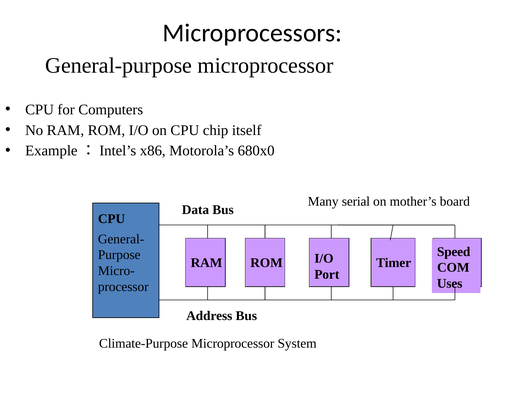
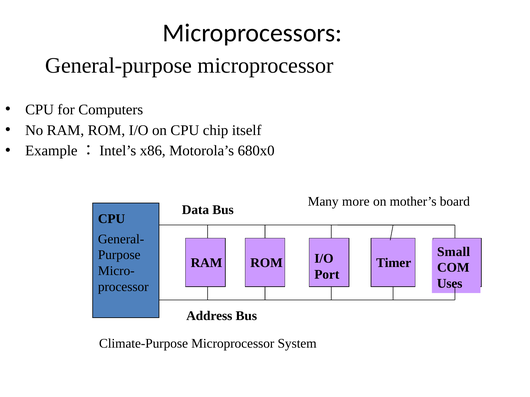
serial: serial -> more
Speed: Speed -> Small
